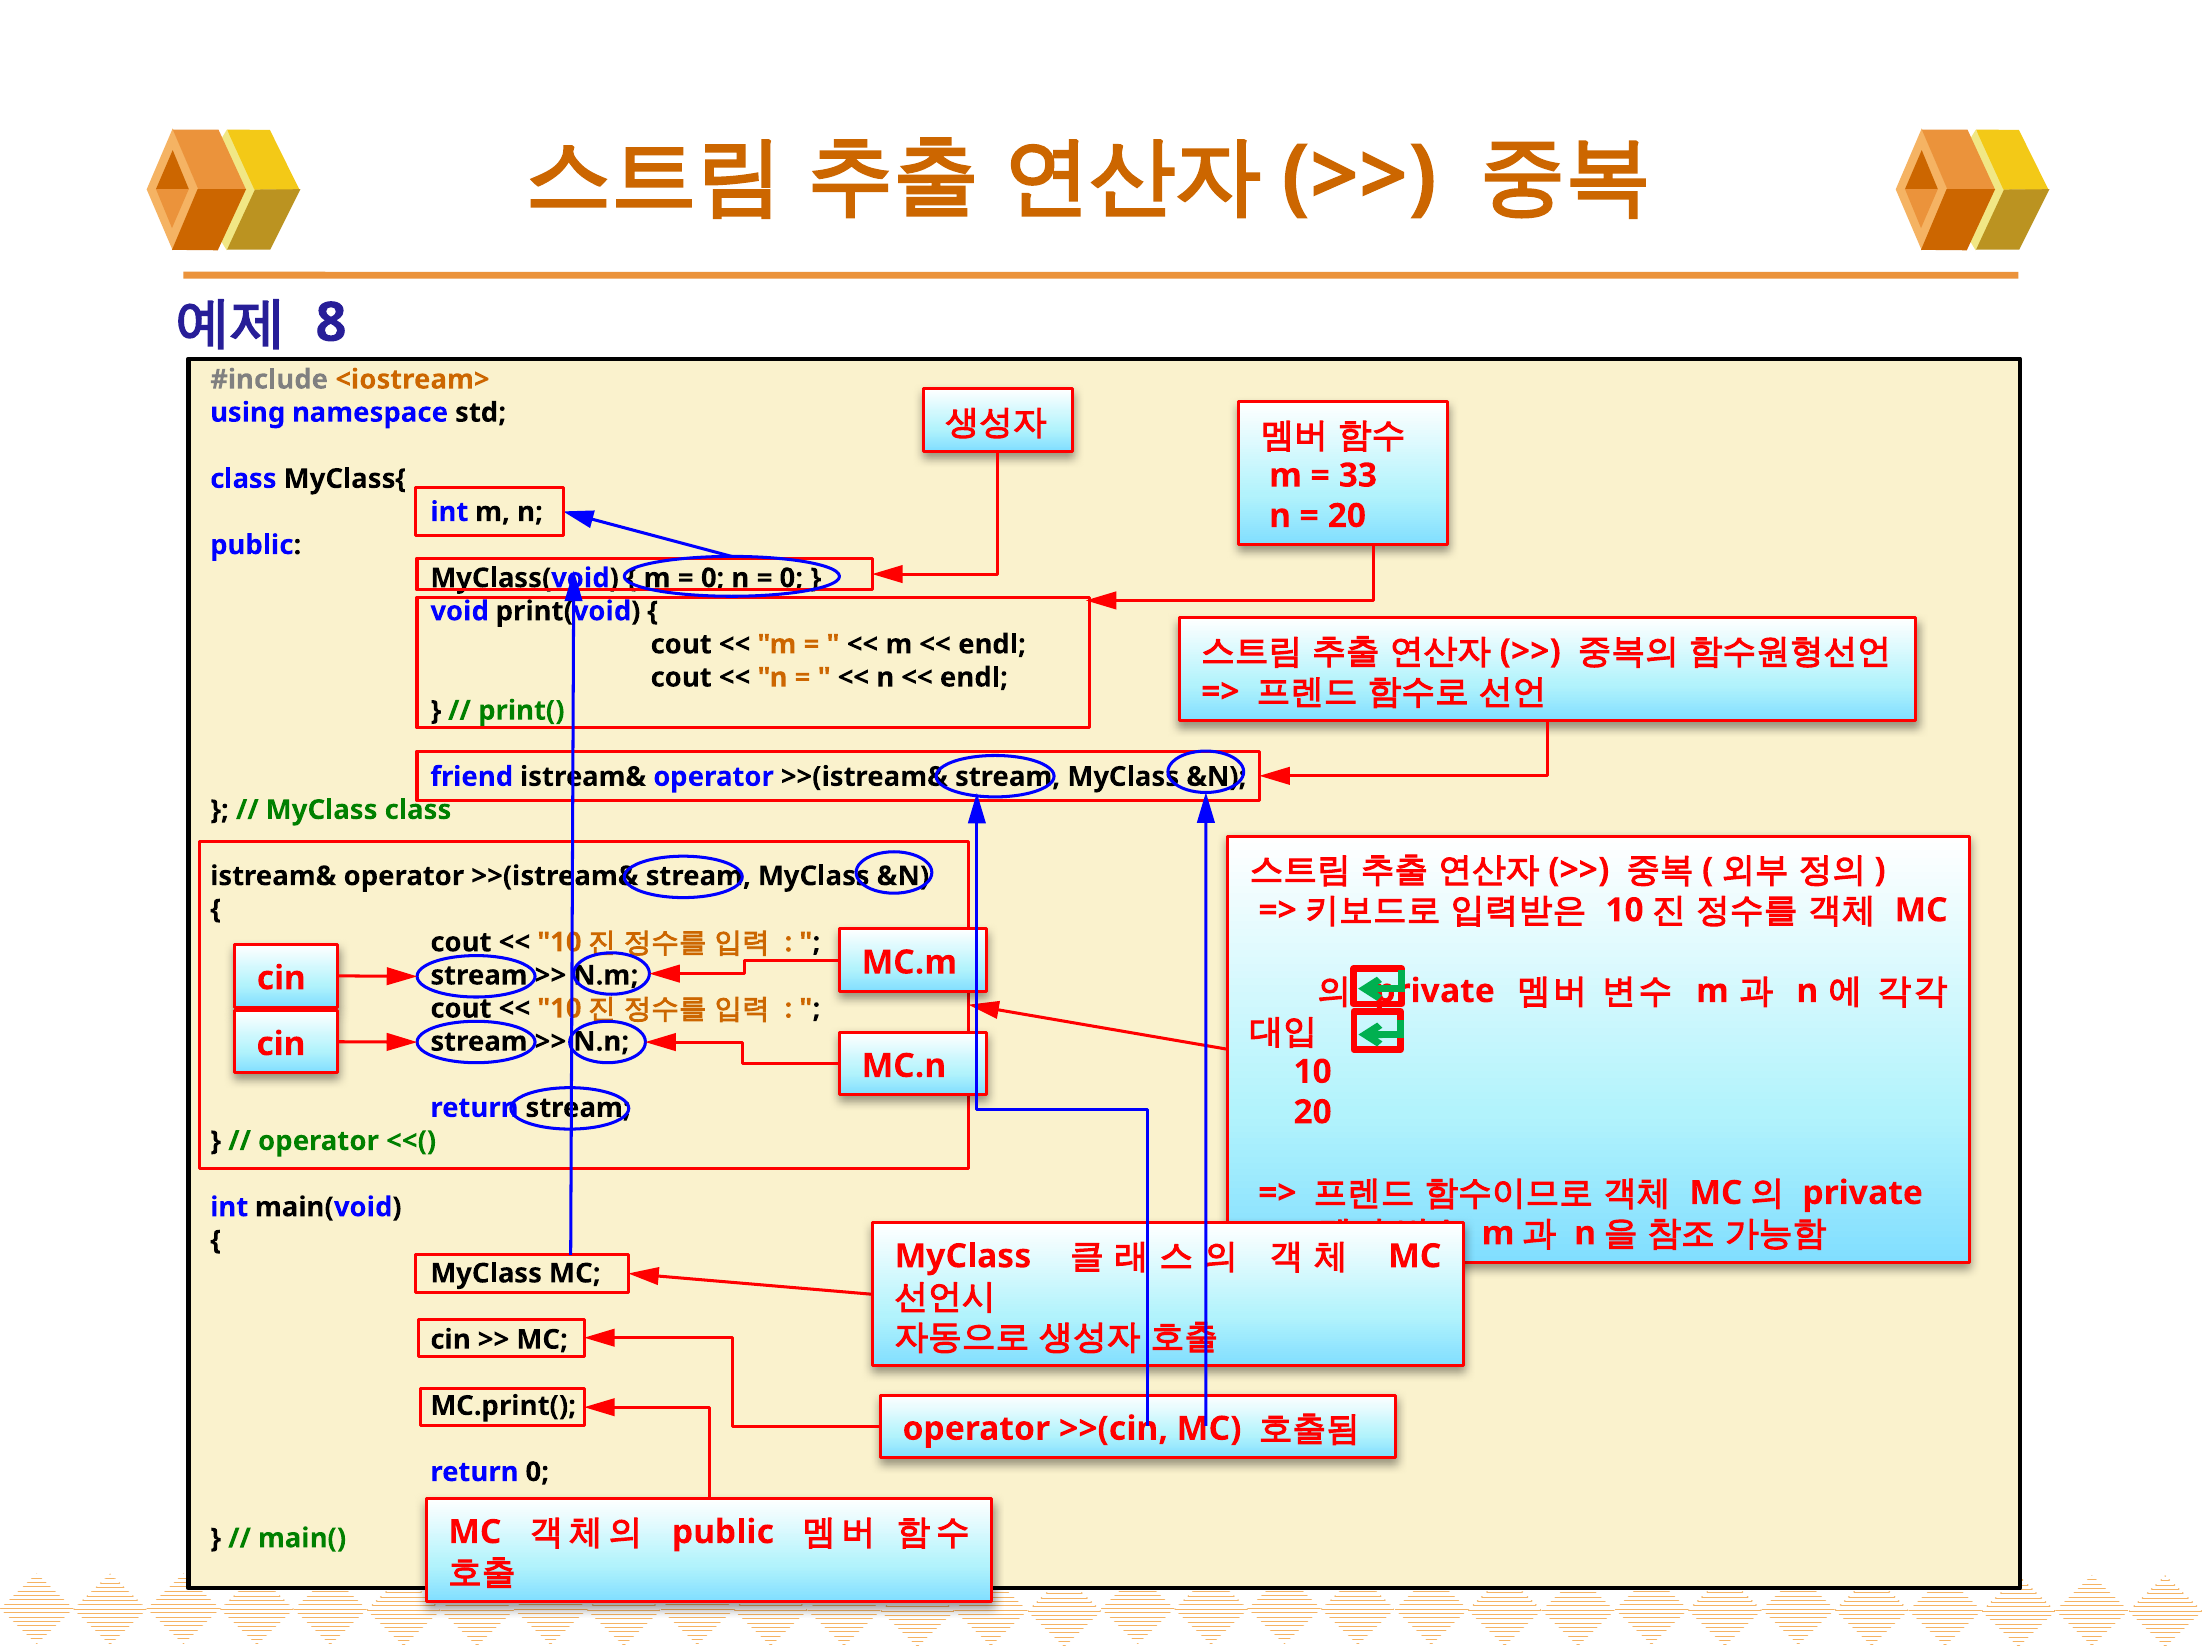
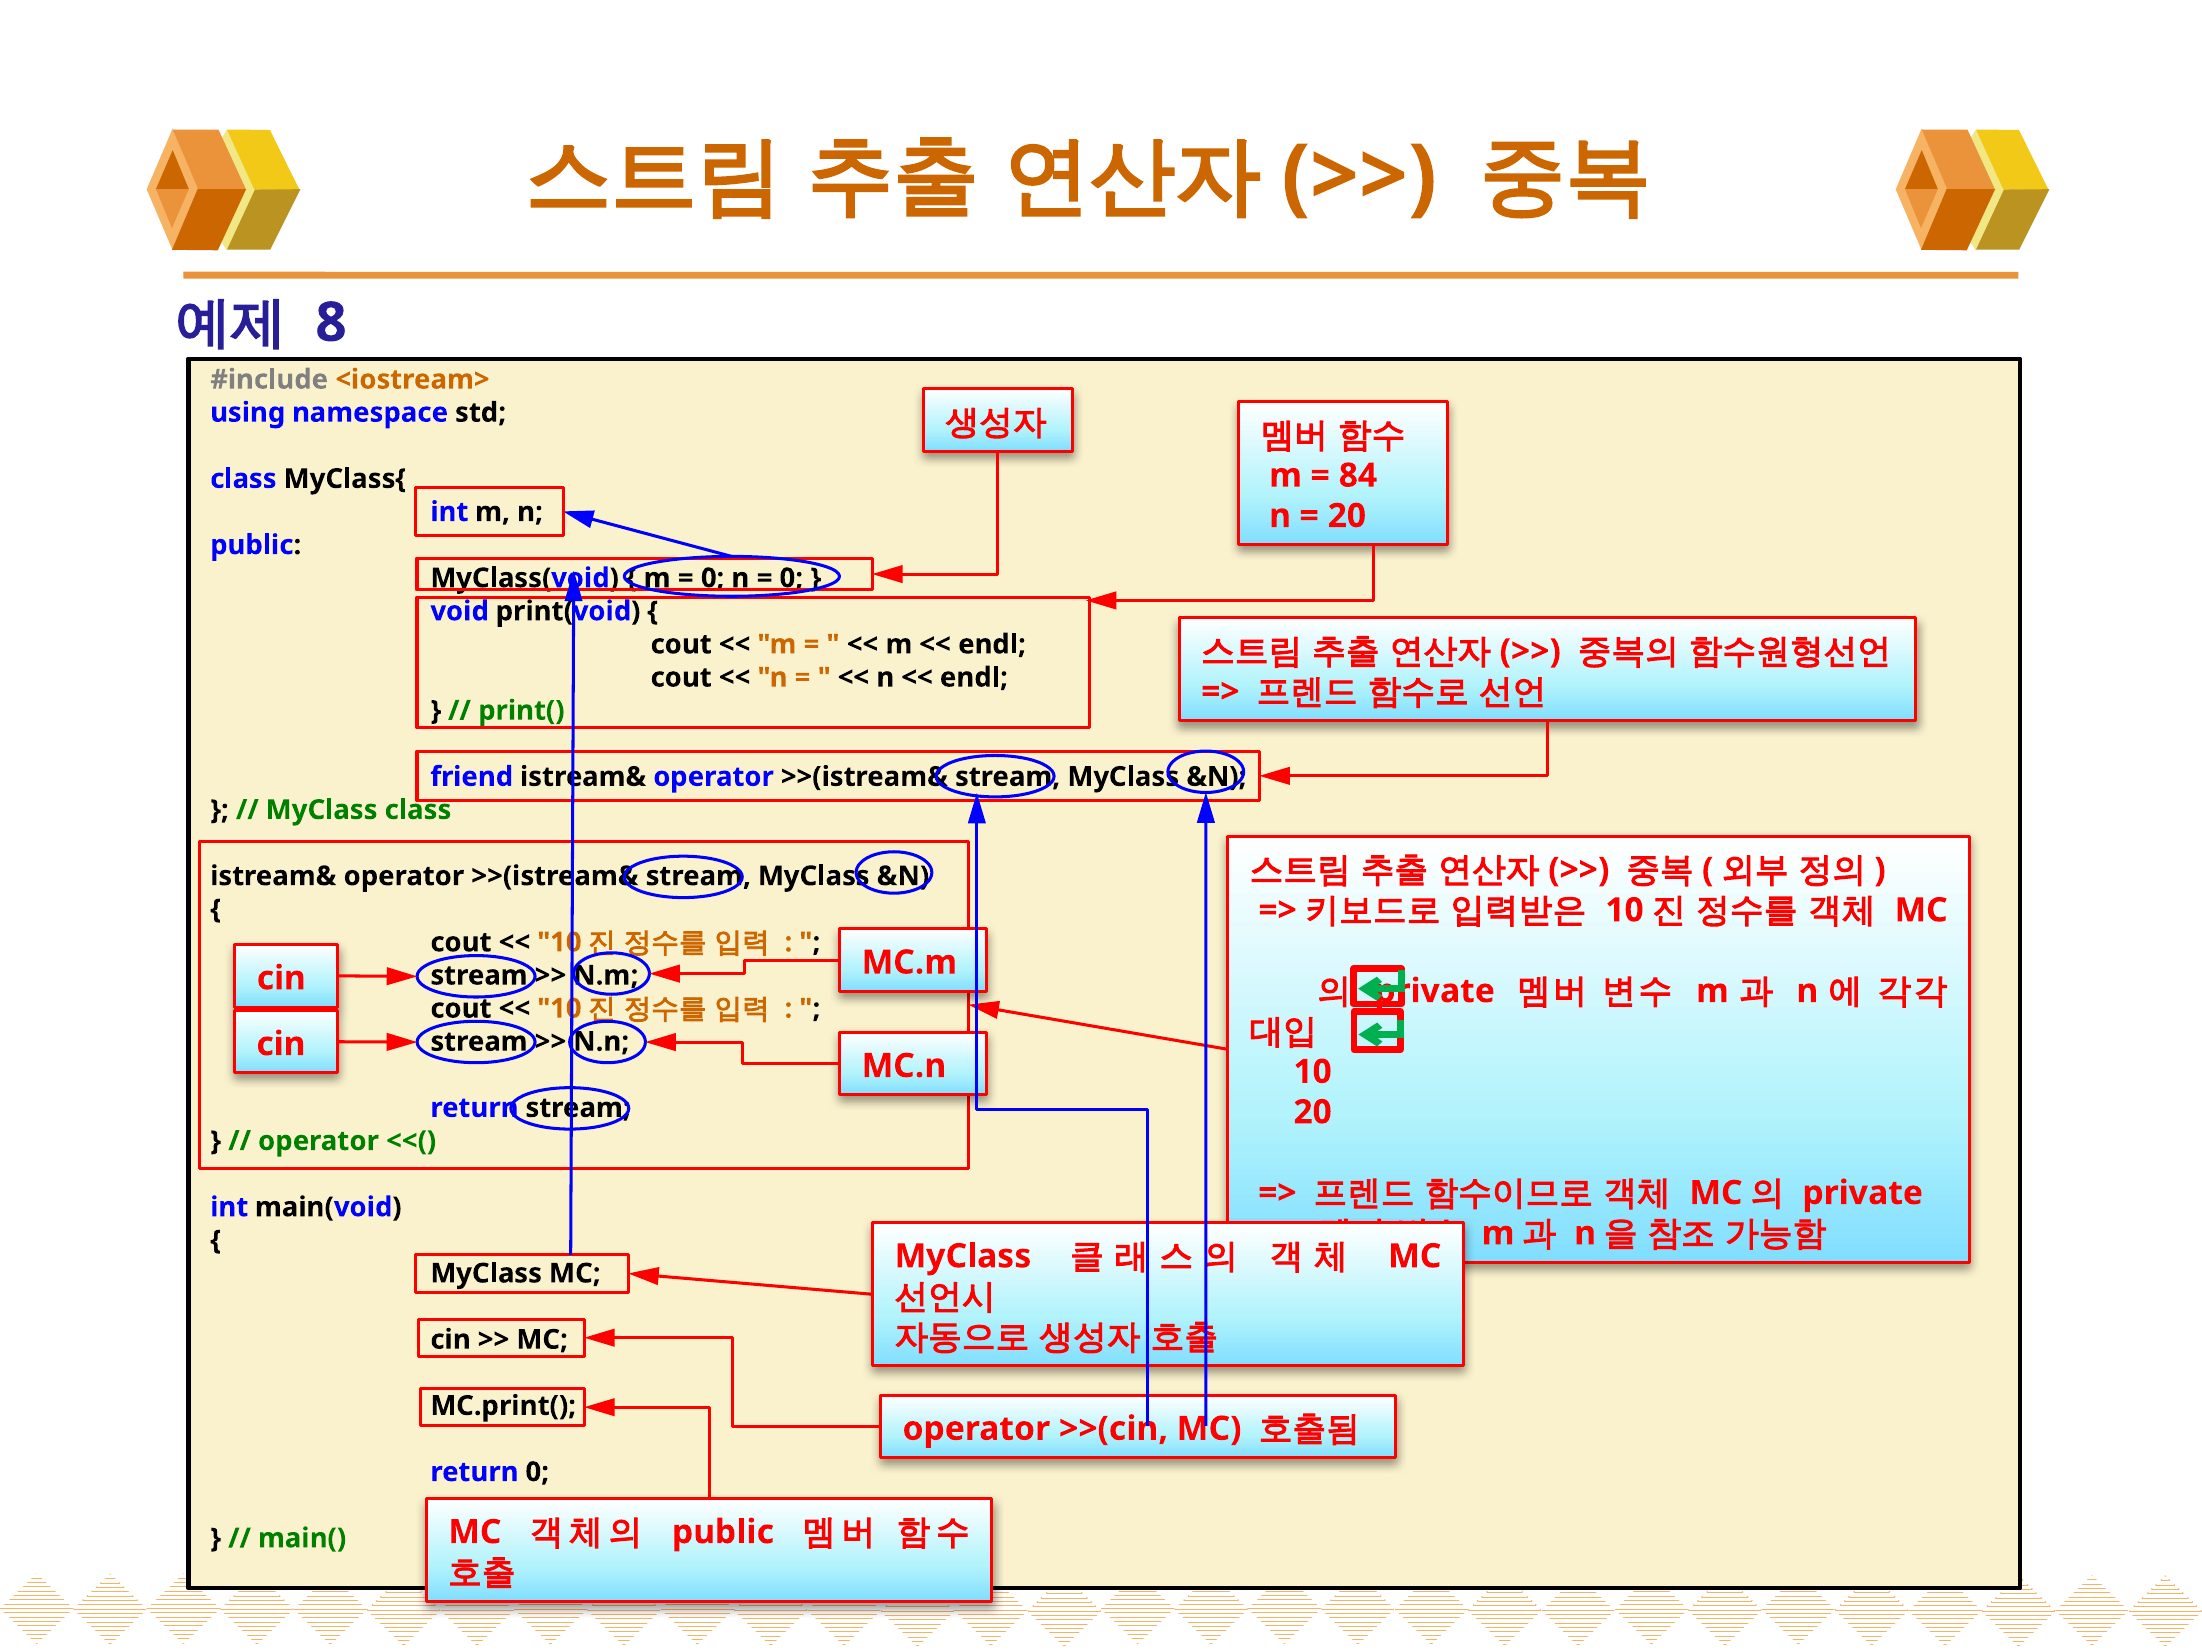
33: 33 -> 84
